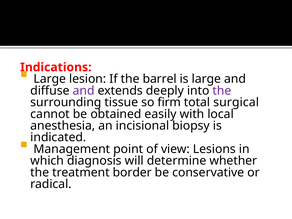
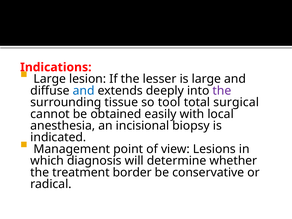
barrel: barrel -> lesser
and at (84, 91) colour: purple -> blue
firm: firm -> tool
